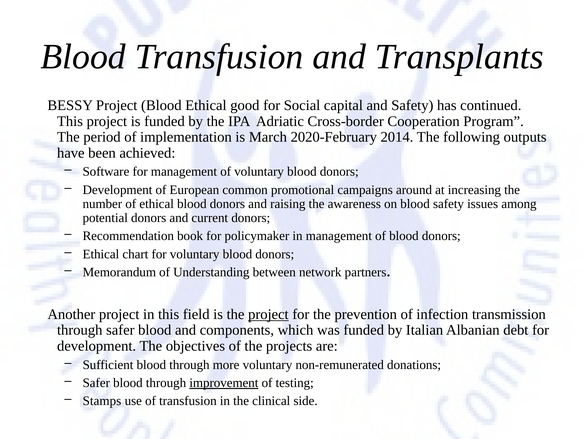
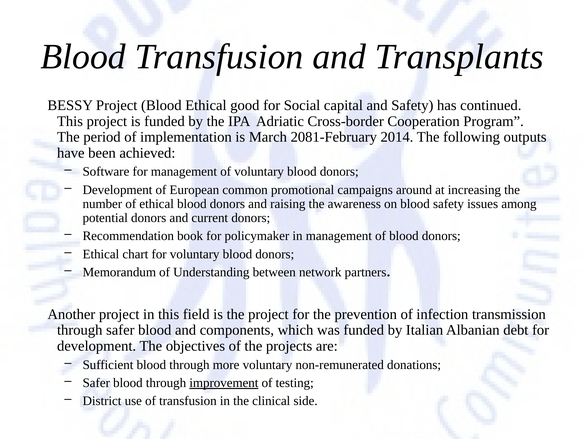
2020-February: 2020-February -> 2081-February
project at (268, 314) underline: present -> none
Stamps: Stamps -> District
